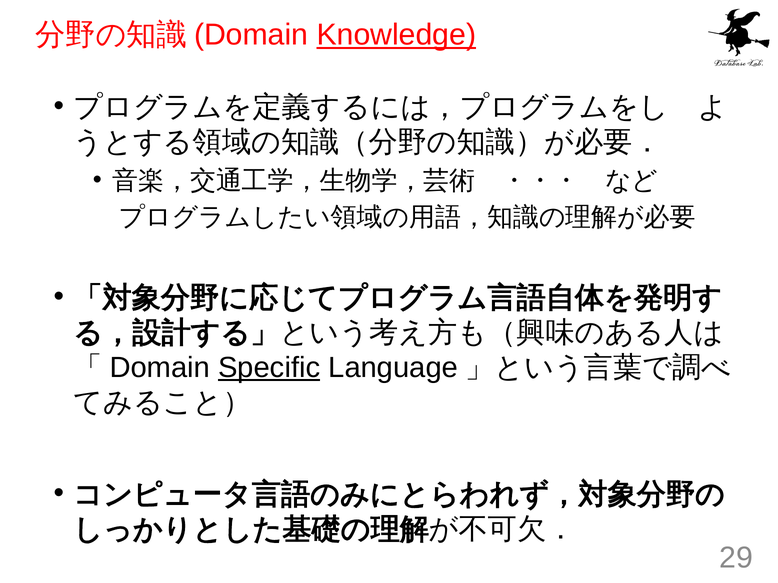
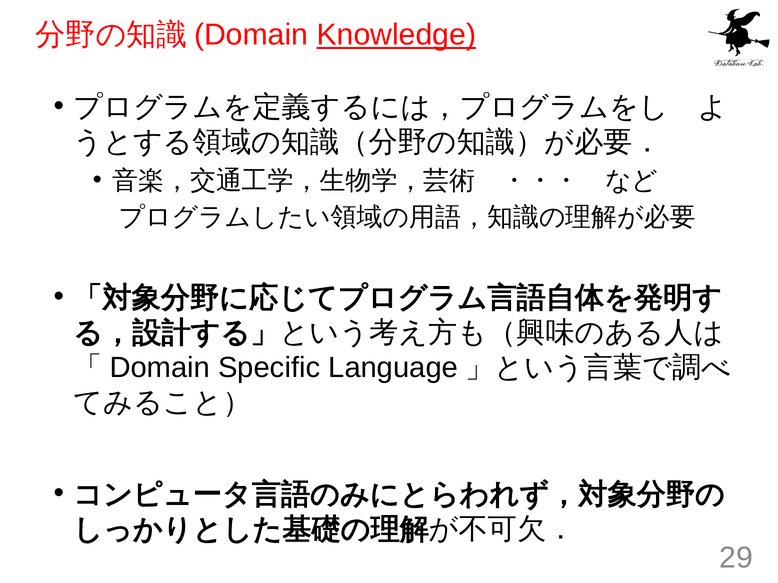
Specific underline: present -> none
